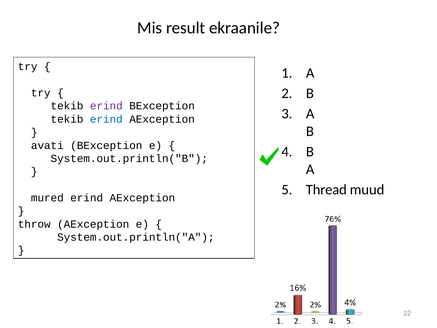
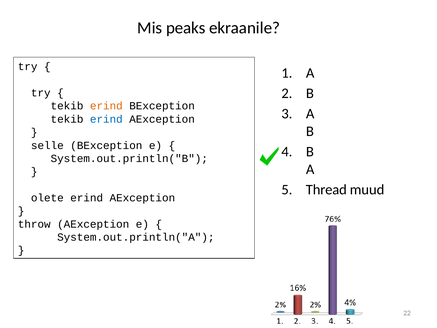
result: result -> peaks
erind at (106, 106) colour: purple -> orange
avati: avati -> selle
mured: mured -> olete
